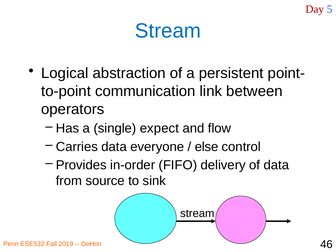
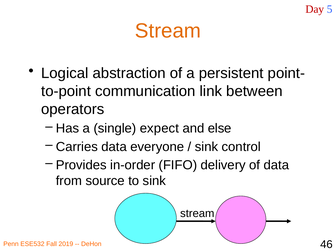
Stream at (168, 31) colour: blue -> orange
flow: flow -> else
else at (207, 147): else -> sink
